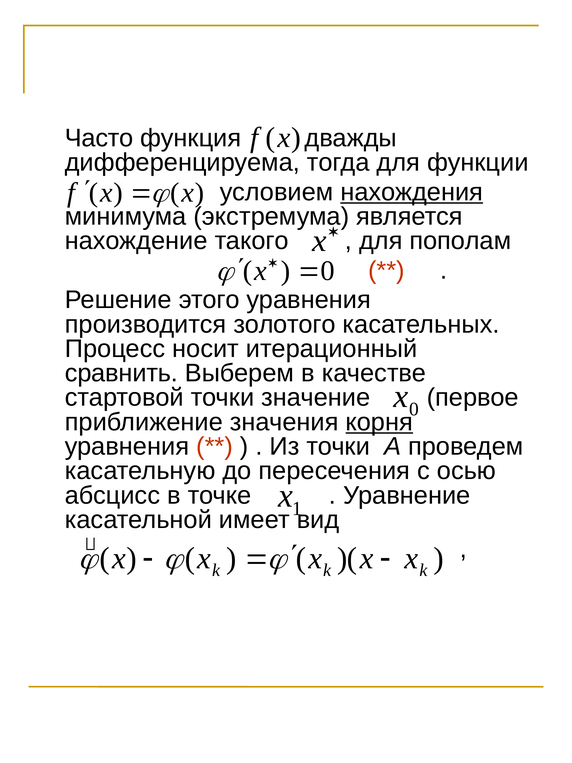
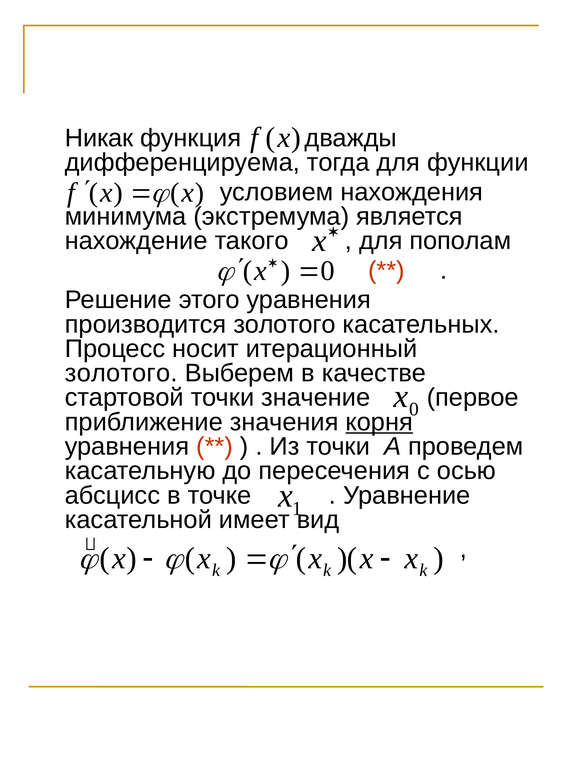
Часто: Часто -> Никак
нахождения underline: present -> none
сравнить at (121, 373): сравнить -> золотого
